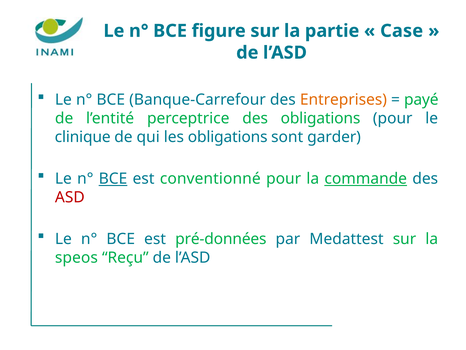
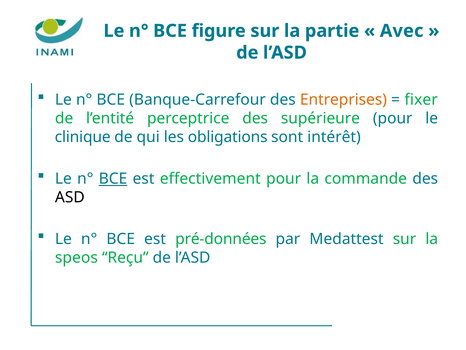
Case: Case -> Avec
payé: payé -> fixer
des obligations: obligations -> supérieure
garder: garder -> intérêt
conventionné: conventionné -> effectivement
commande underline: present -> none
ASD colour: red -> black
